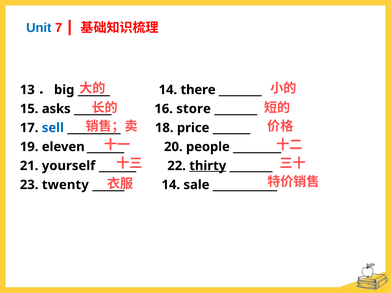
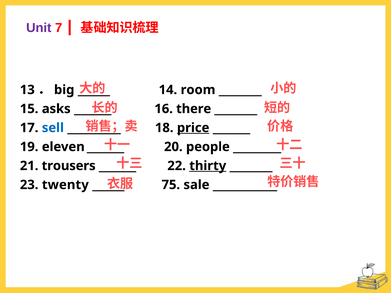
Unit colour: blue -> purple
there: there -> room
store: store -> there
price underline: none -> present
yourself: yourself -> trousers
14 at (171, 185): 14 -> 75
